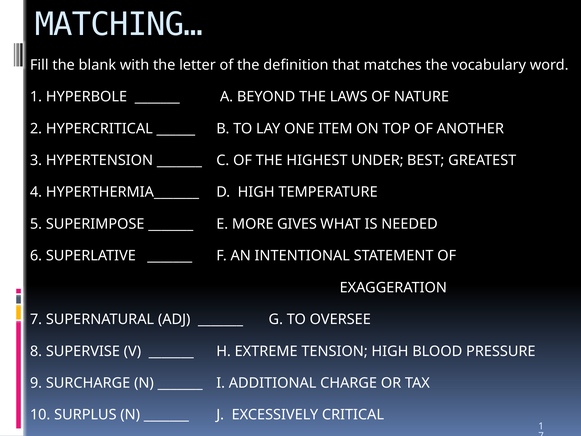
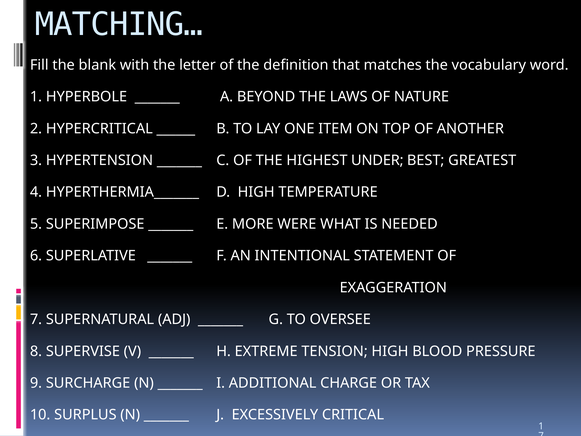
GIVES: GIVES -> WERE
